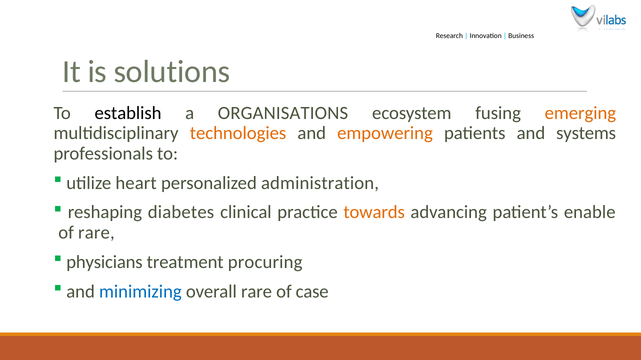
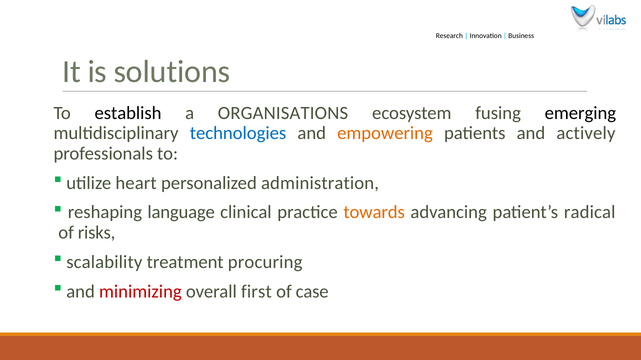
emerging colour: orange -> black
technologies colour: orange -> blue
systems: systems -> actively
diabetes: diabetes -> language
enable: enable -> radical
of rare: rare -> risks
physicians: physicians -> scalability
minimizing colour: blue -> red
overall rare: rare -> first
